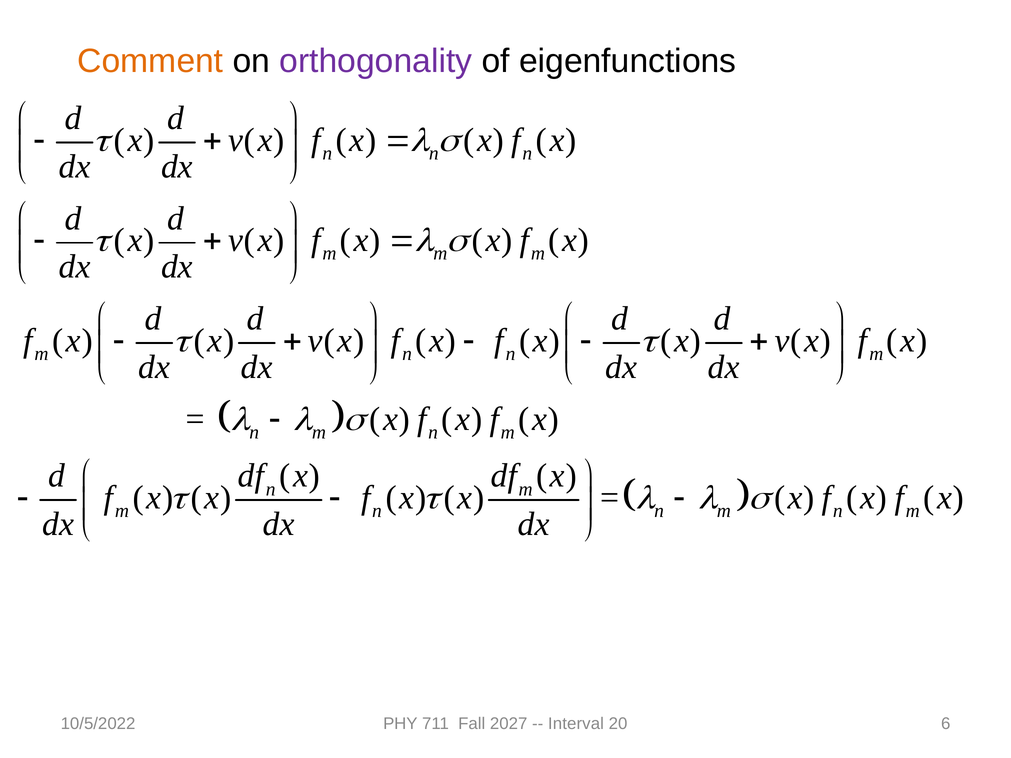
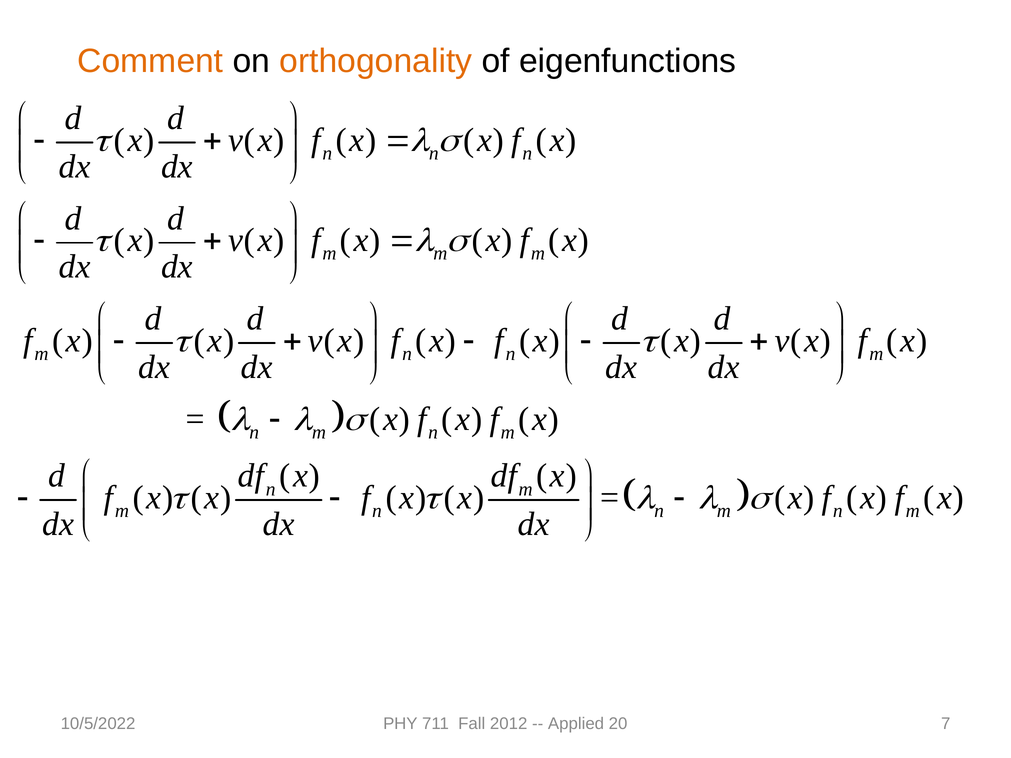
orthogonality colour: purple -> orange
2027: 2027 -> 2012
Interval: Interval -> Applied
6: 6 -> 7
